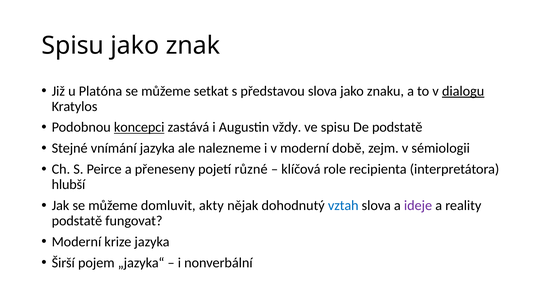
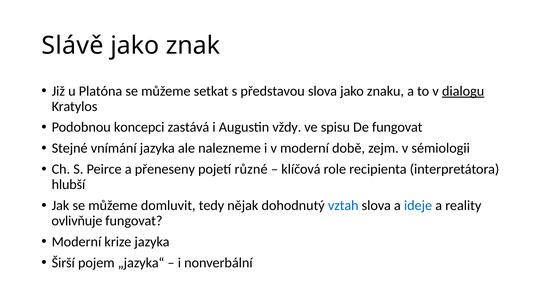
Spisu at (73, 46): Spisu -> Slávě
koncepci underline: present -> none
De podstatě: podstatě -> fungovat
akty: akty -> tedy
ideje colour: purple -> blue
podstatě at (77, 221): podstatě -> ovlivňuje
